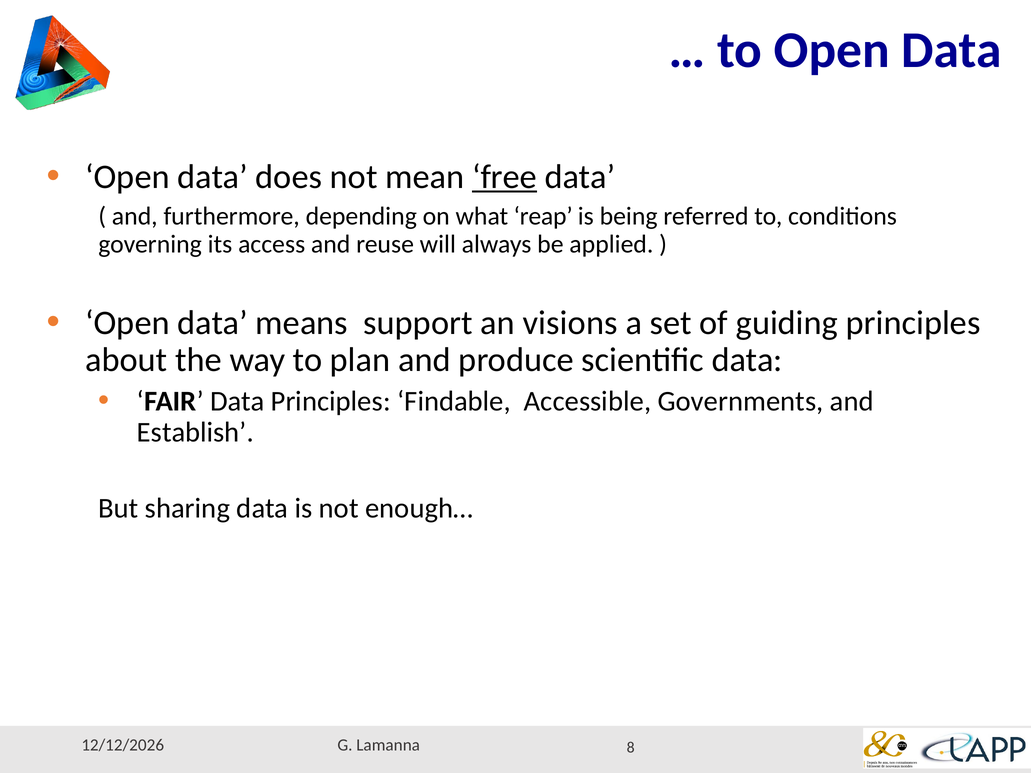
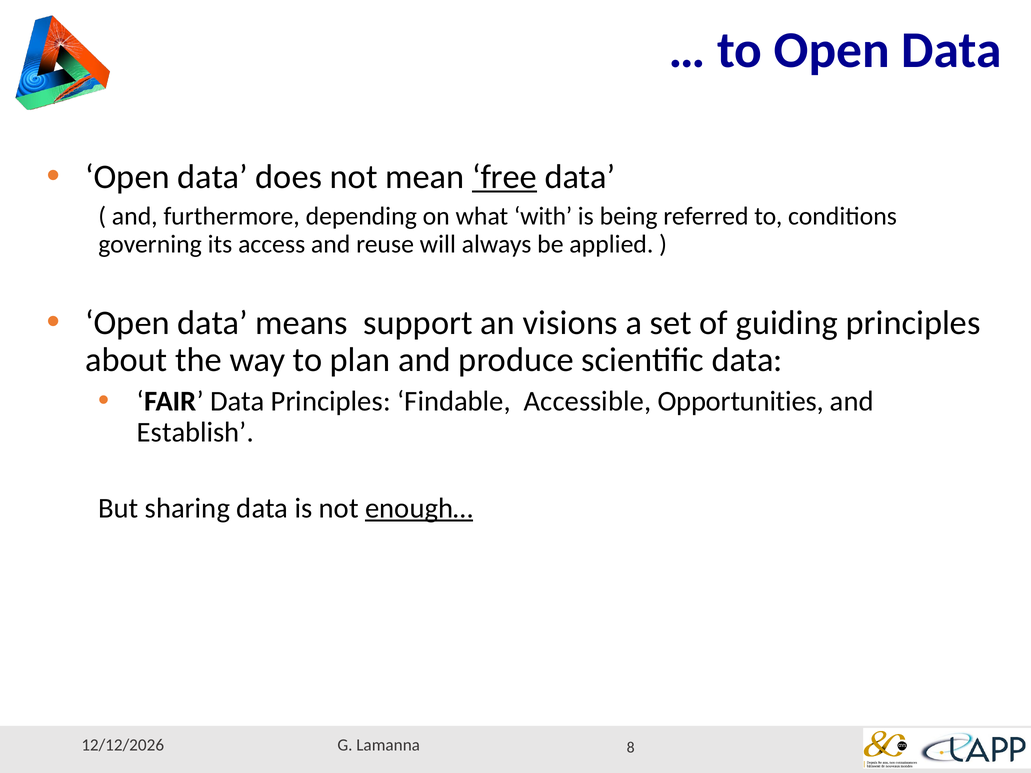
reap: reap -> with
Governments: Governments -> Opportunities
enough… underline: none -> present
